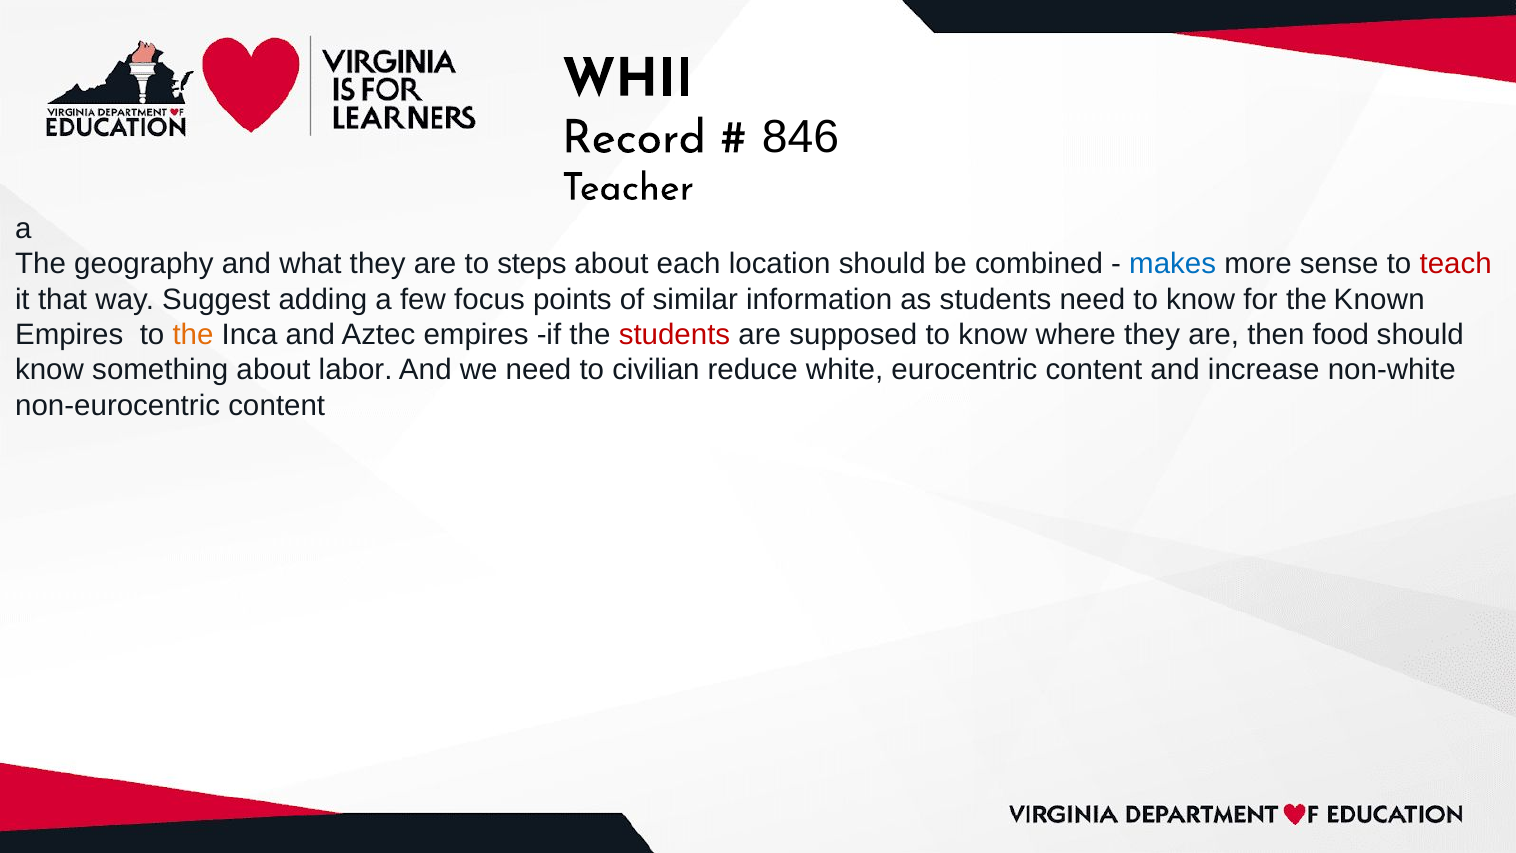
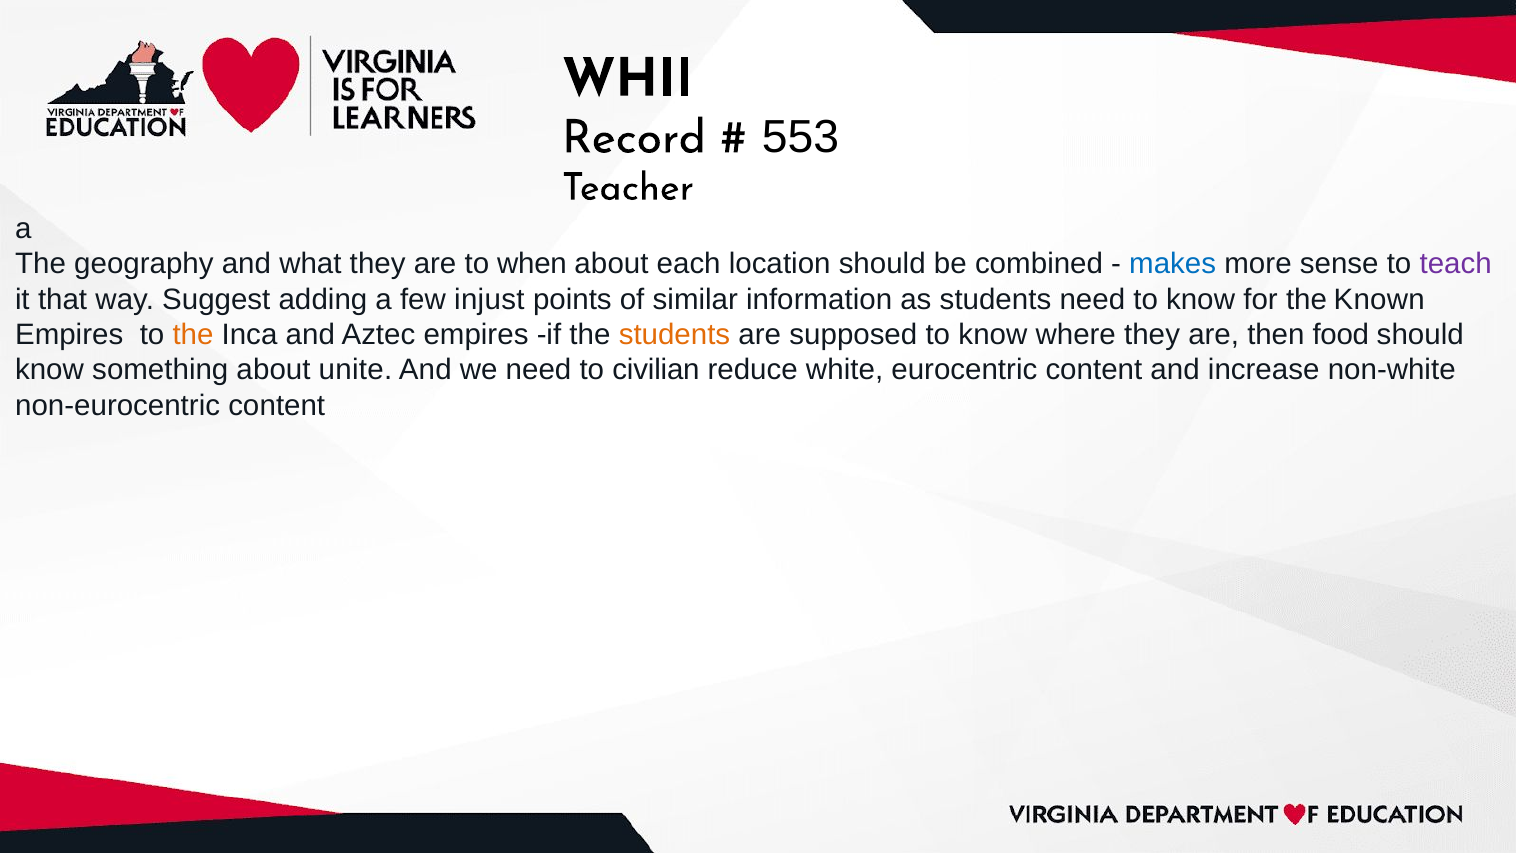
846: 846 -> 553
steps: steps -> when
teach colour: red -> purple
focus: focus -> injust
students at (674, 335) colour: red -> orange
labor: labor -> unite
